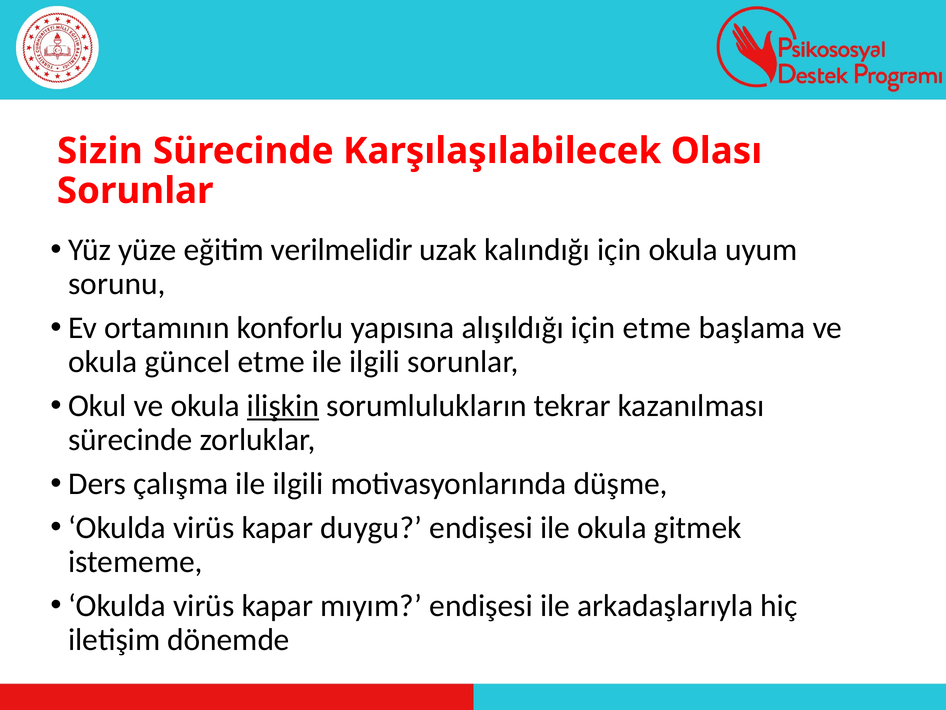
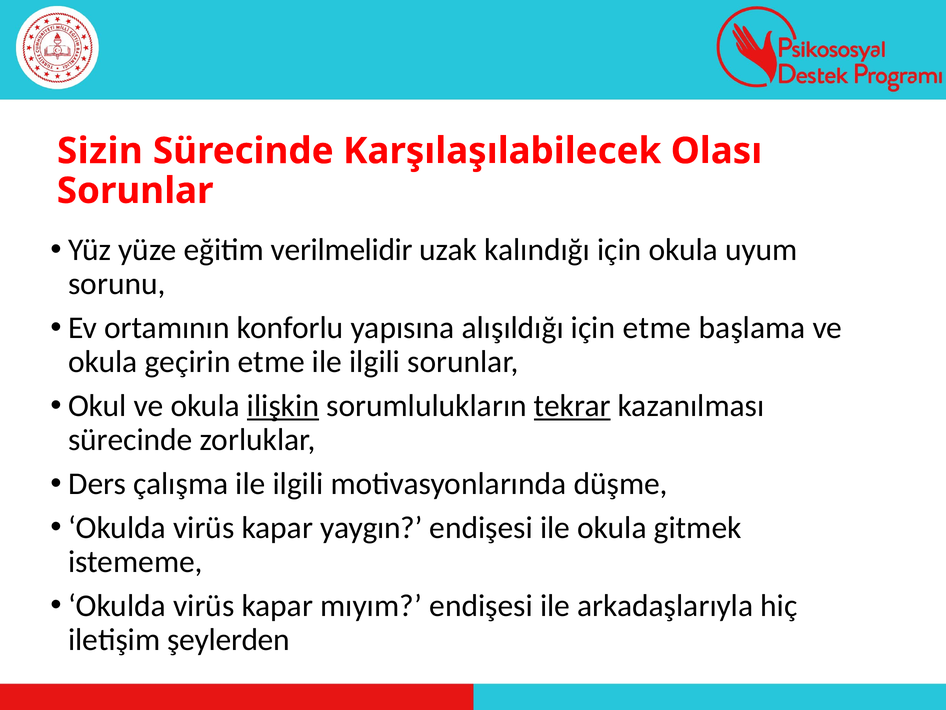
güncel: güncel -> geçirin
tekrar underline: none -> present
duygu: duygu -> yaygın
dönemde: dönemde -> şeylerden
